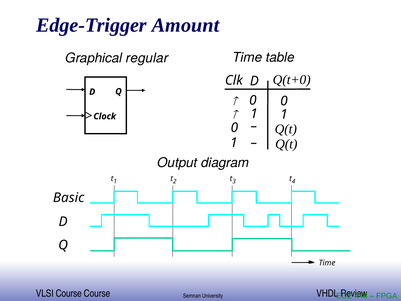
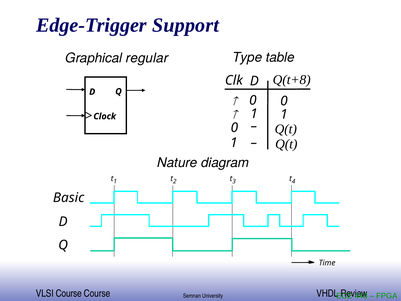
Amount: Amount -> Support
Time at (247, 57): Time -> Type
Q(t+0: Q(t+0 -> Q(t+8
Output: Output -> Nature
